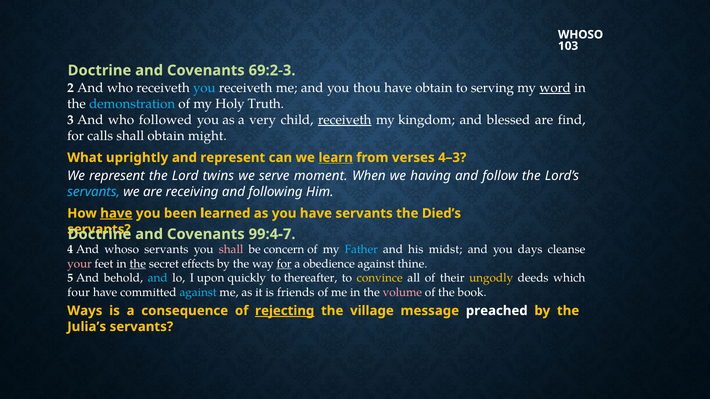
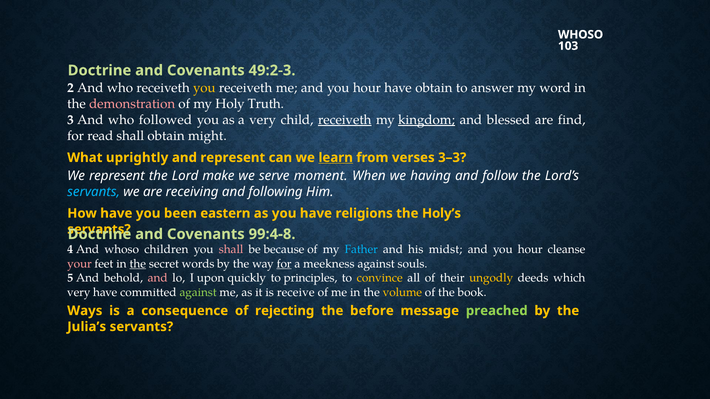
69:2-3: 69:2-3 -> 49:2-3
you at (204, 88) colour: light blue -> yellow
me and you thou: thou -> hour
serving: serving -> answer
word underline: present -> none
demonstration colour: light blue -> pink
kingdom underline: none -> present
calls: calls -> read
4–3: 4–3 -> 3–3
twins: twins -> make
have at (116, 214) underline: present -> none
learned: learned -> eastern
have servants: servants -> religions
Died’s: Died’s -> Holy’s
99:4-7: 99:4-7 -> 99:4-8
whoso servants: servants -> children
concern: concern -> because
days at (530, 250): days -> hour
effects: effects -> words
obedience: obedience -> meekness
thine: thine -> souls
and at (158, 278) colour: light blue -> pink
thereafter: thereafter -> principles
four at (79, 292): four -> very
against at (198, 292) colour: light blue -> light green
friends: friends -> receive
volume colour: pink -> yellow
rejecting underline: present -> none
village: village -> before
preached colour: white -> light green
